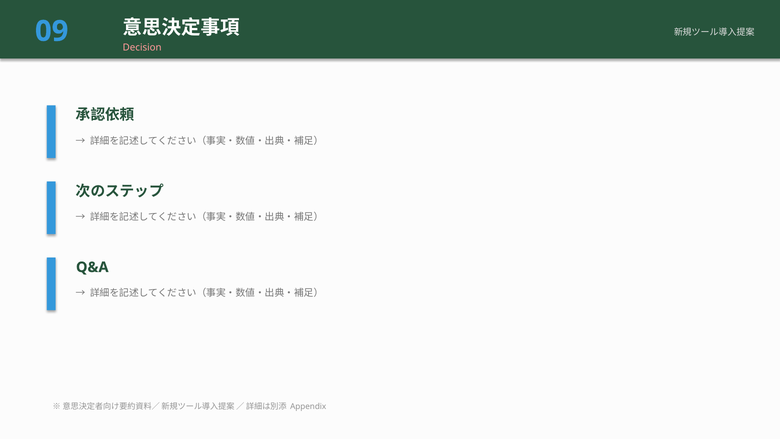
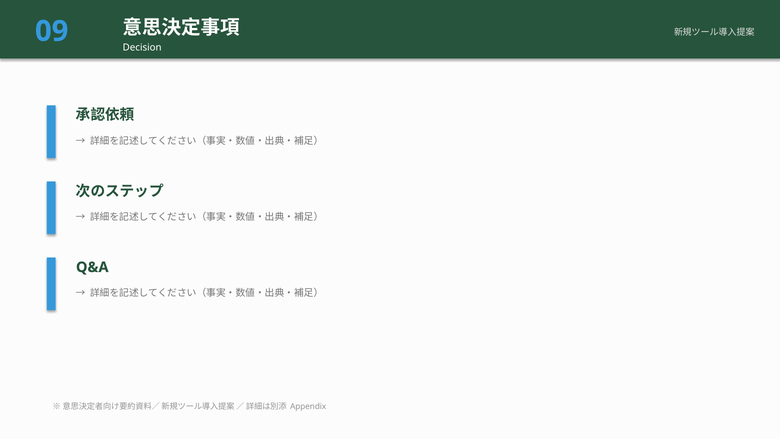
Decision colour: pink -> white
